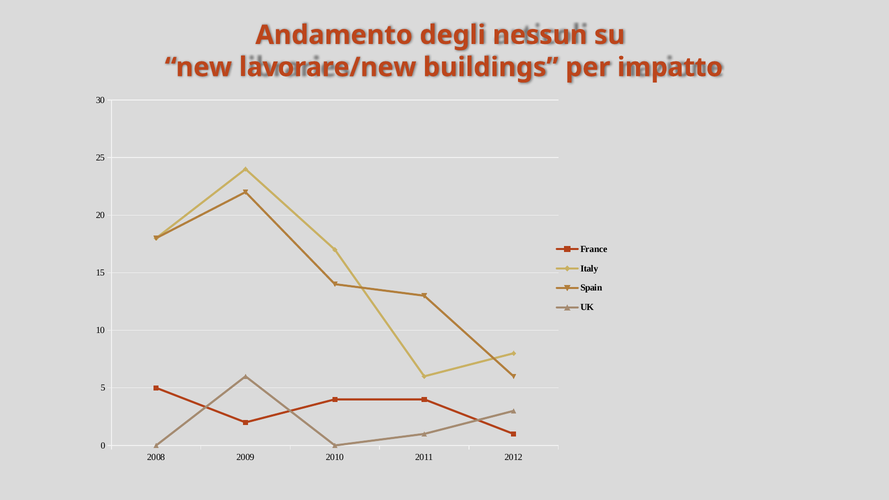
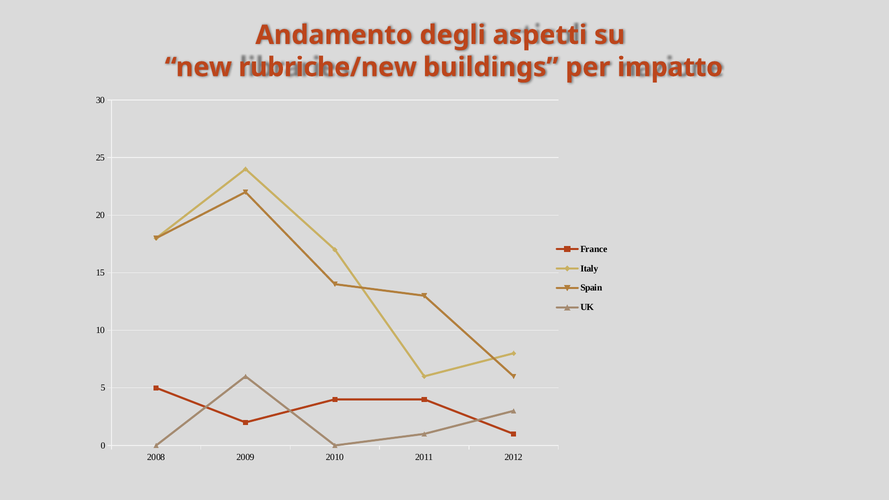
nessun: nessun -> aspetti
lavorare/new: lavorare/new -> rubriche/new
